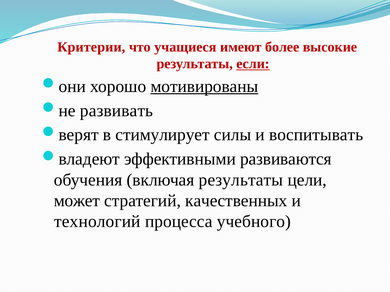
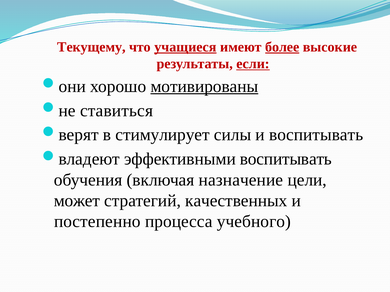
Критерии: Критерии -> Текущему
учащиеся underline: none -> present
более underline: none -> present
развивать: развивать -> ставиться
эффективными развиваются: развиваются -> воспитывать
включая результаты: результаты -> назначение
технологий: технологий -> постепенно
